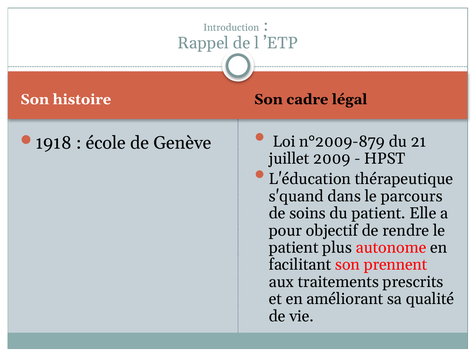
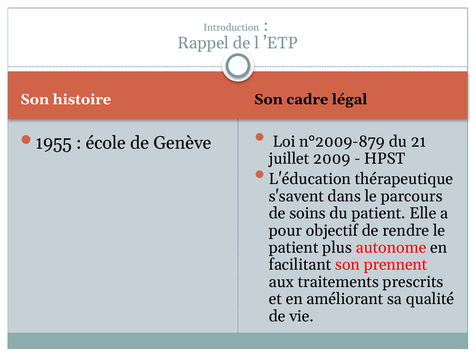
1918: 1918 -> 1955
s'quand: s'quand -> s'savent
